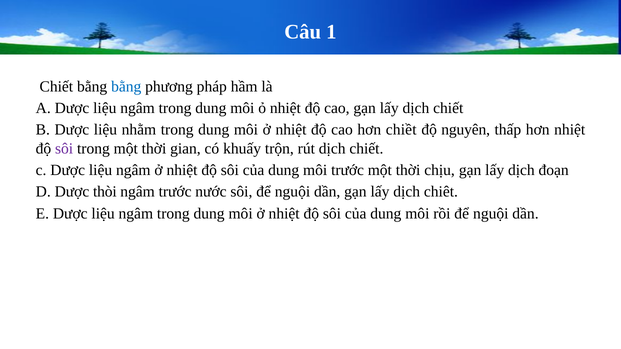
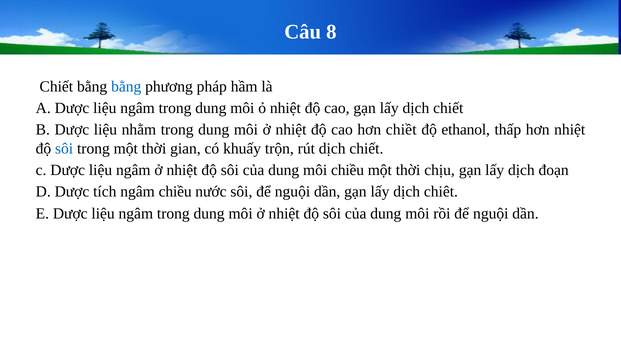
1: 1 -> 8
nguyên: nguyên -> ethanol
sôi at (64, 149) colour: purple -> blue
môi trước: trước -> chiều
thòi: thòi -> tích
ngâm trước: trước -> chiều
